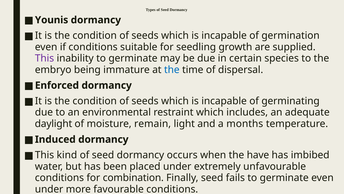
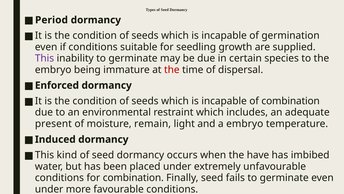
Younis: Younis -> Period
the at (172, 70) colour: blue -> red
of germinating: germinating -> combination
daylight: daylight -> present
a months: months -> embryo
